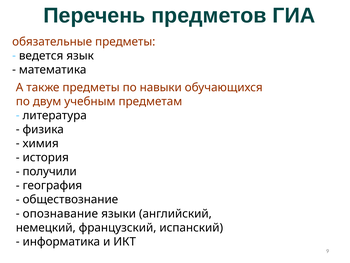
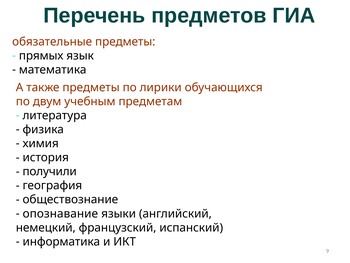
ведется: ведется -> прямых
навыки: навыки -> лирики
